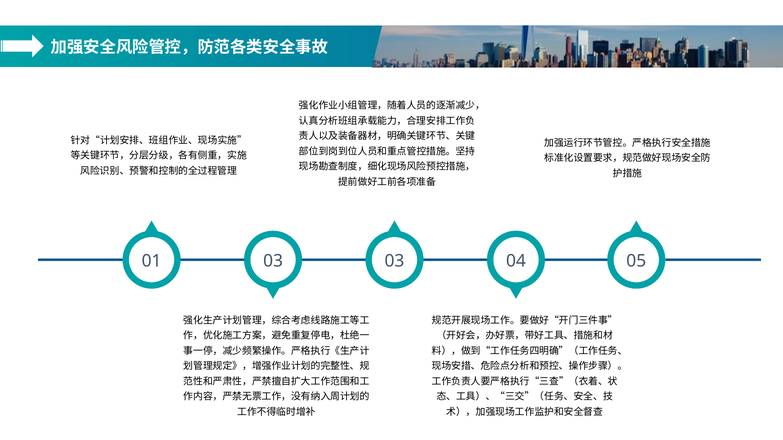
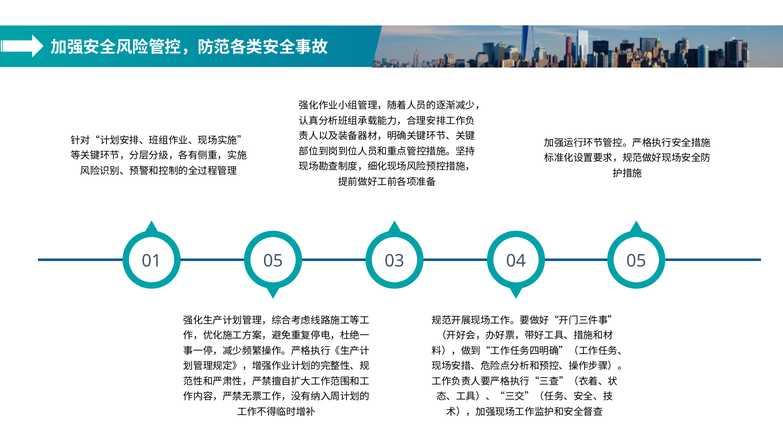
01 03: 03 -> 05
